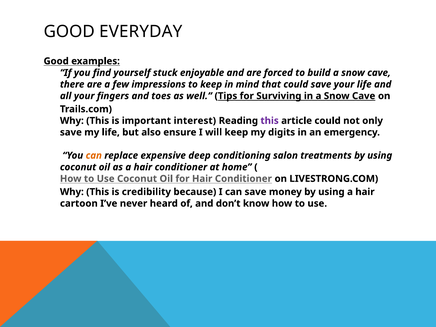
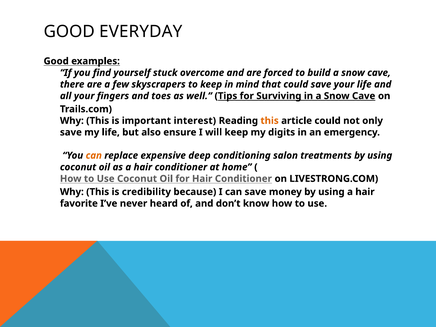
enjoyable: enjoyable -> overcome
impressions: impressions -> skyscrapers
this at (270, 121) colour: purple -> orange
cartoon: cartoon -> favorite
